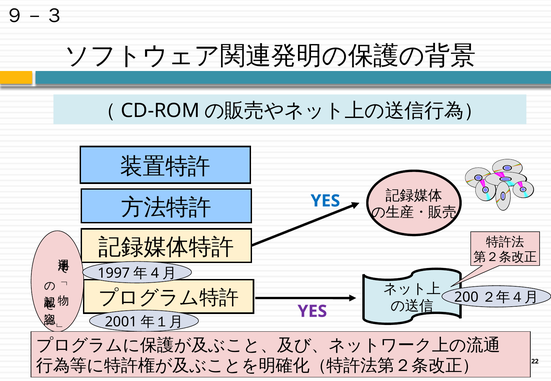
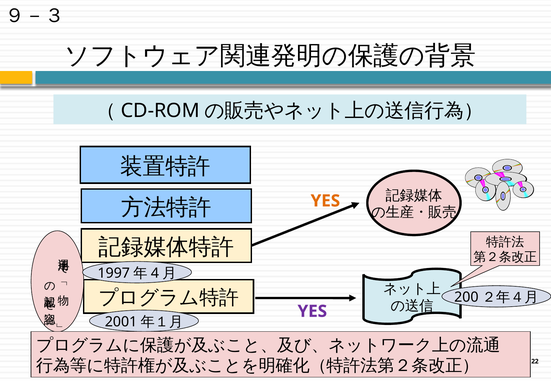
YES at (325, 201) colour: blue -> orange
